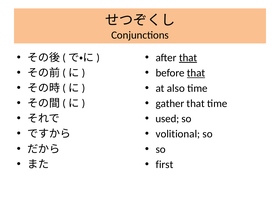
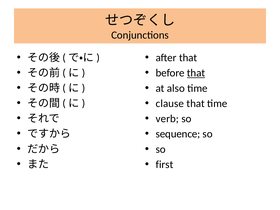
that at (188, 58) underline: present -> none
gather: gather -> clause
used: used -> verb
volitional: volitional -> sequence
